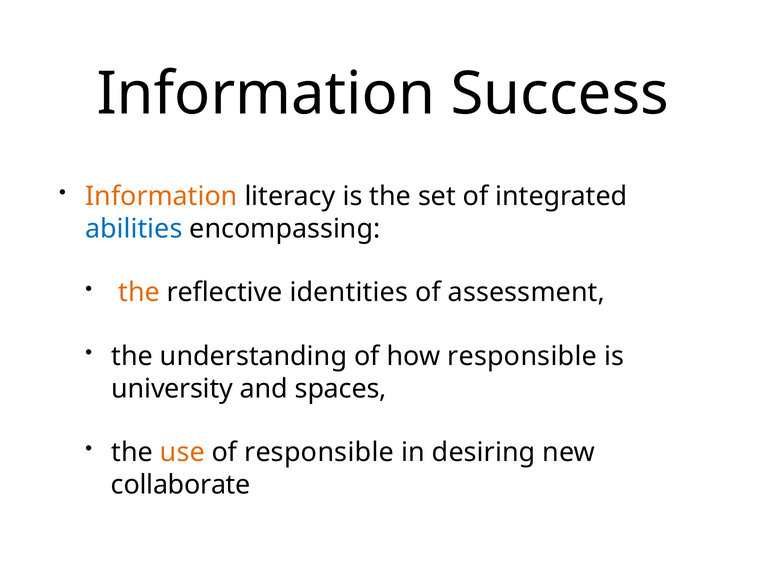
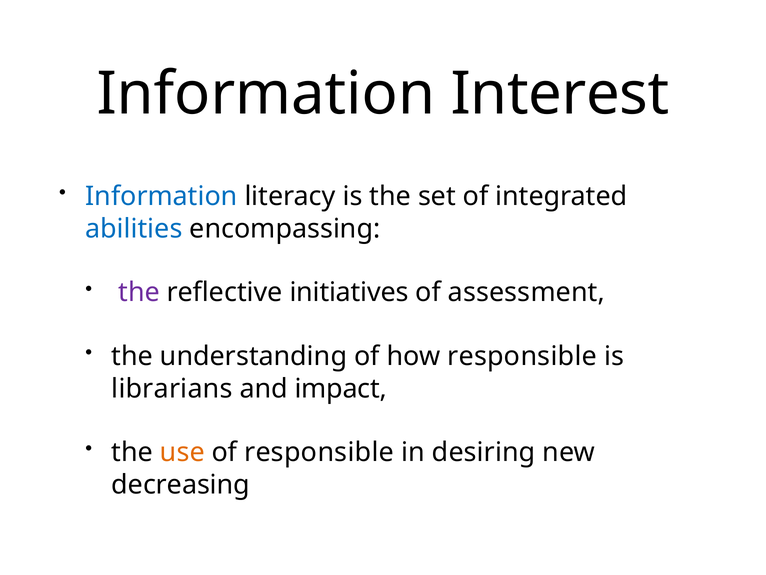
Success: Success -> Interest
Information at (161, 196) colour: orange -> blue
the at (139, 292) colour: orange -> purple
identities: identities -> initiatives
university: university -> librarians
spaces: spaces -> impact
collaborate: collaborate -> decreasing
